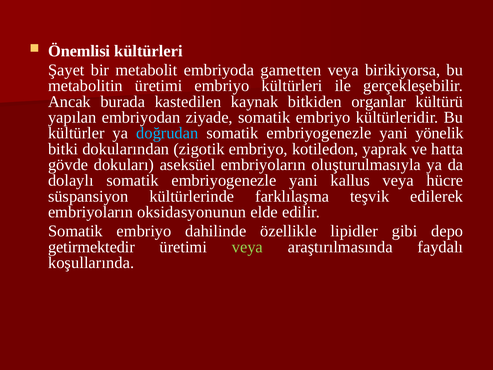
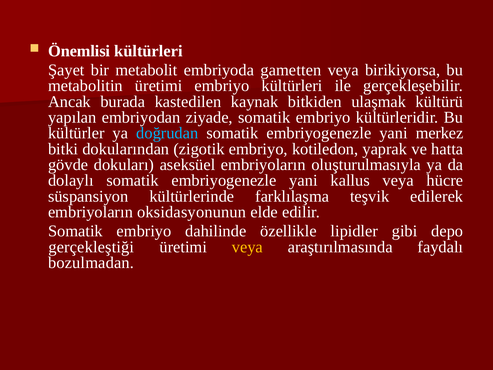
organlar: organlar -> ulaşmak
yönelik: yönelik -> merkez
getirmektedir: getirmektedir -> gerçekleştiği
veya at (247, 247) colour: light green -> yellow
koşullarında: koşullarında -> bozulmadan
